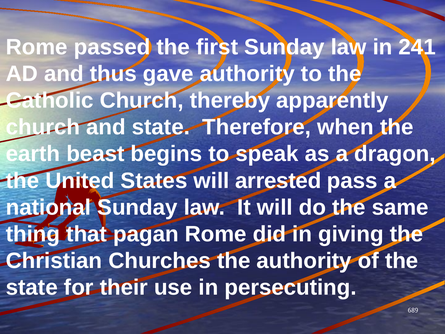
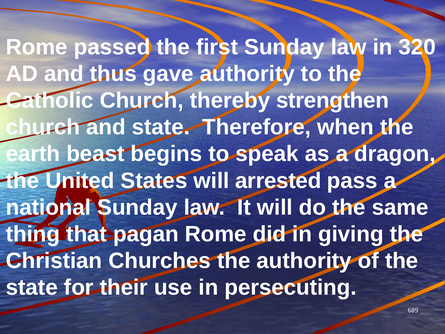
241: 241 -> 320
apparently: apparently -> strengthen
